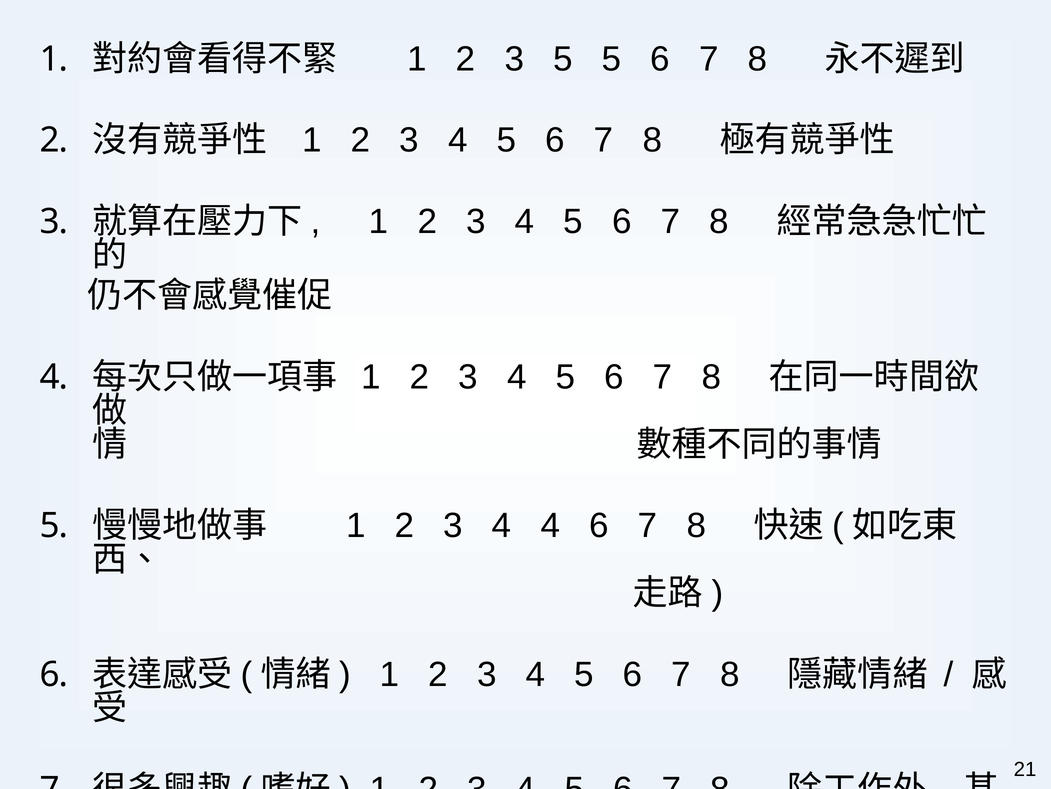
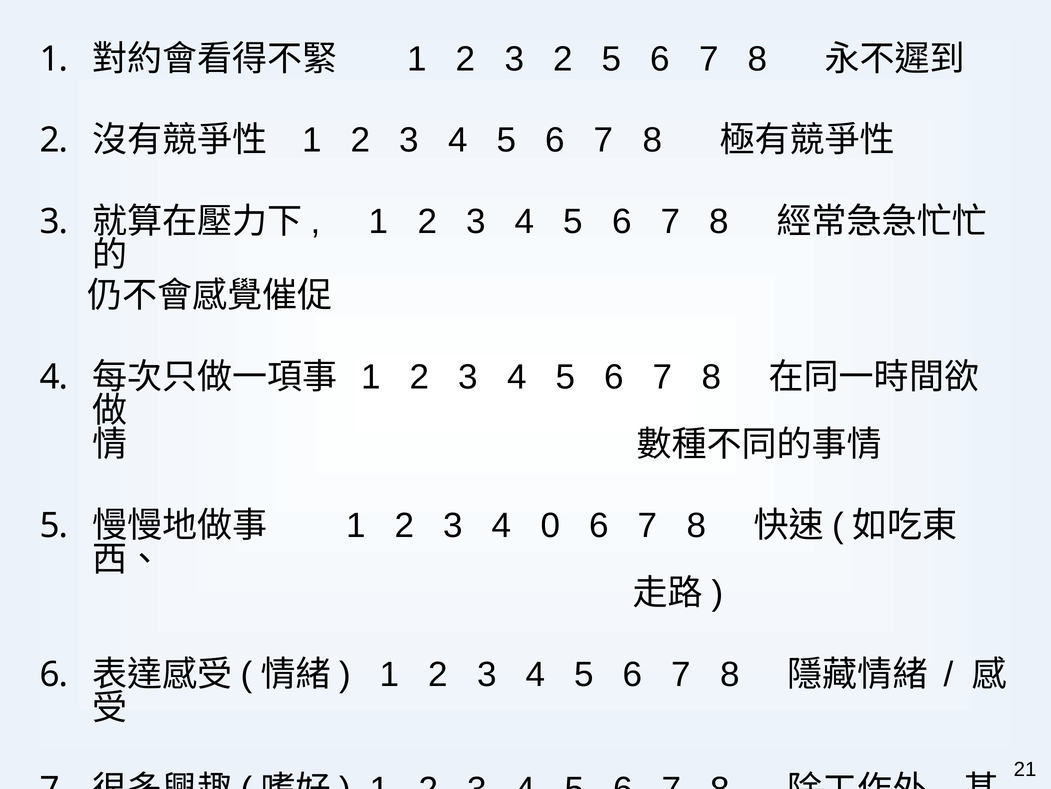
3 5: 5 -> 2
4 4: 4 -> 0
